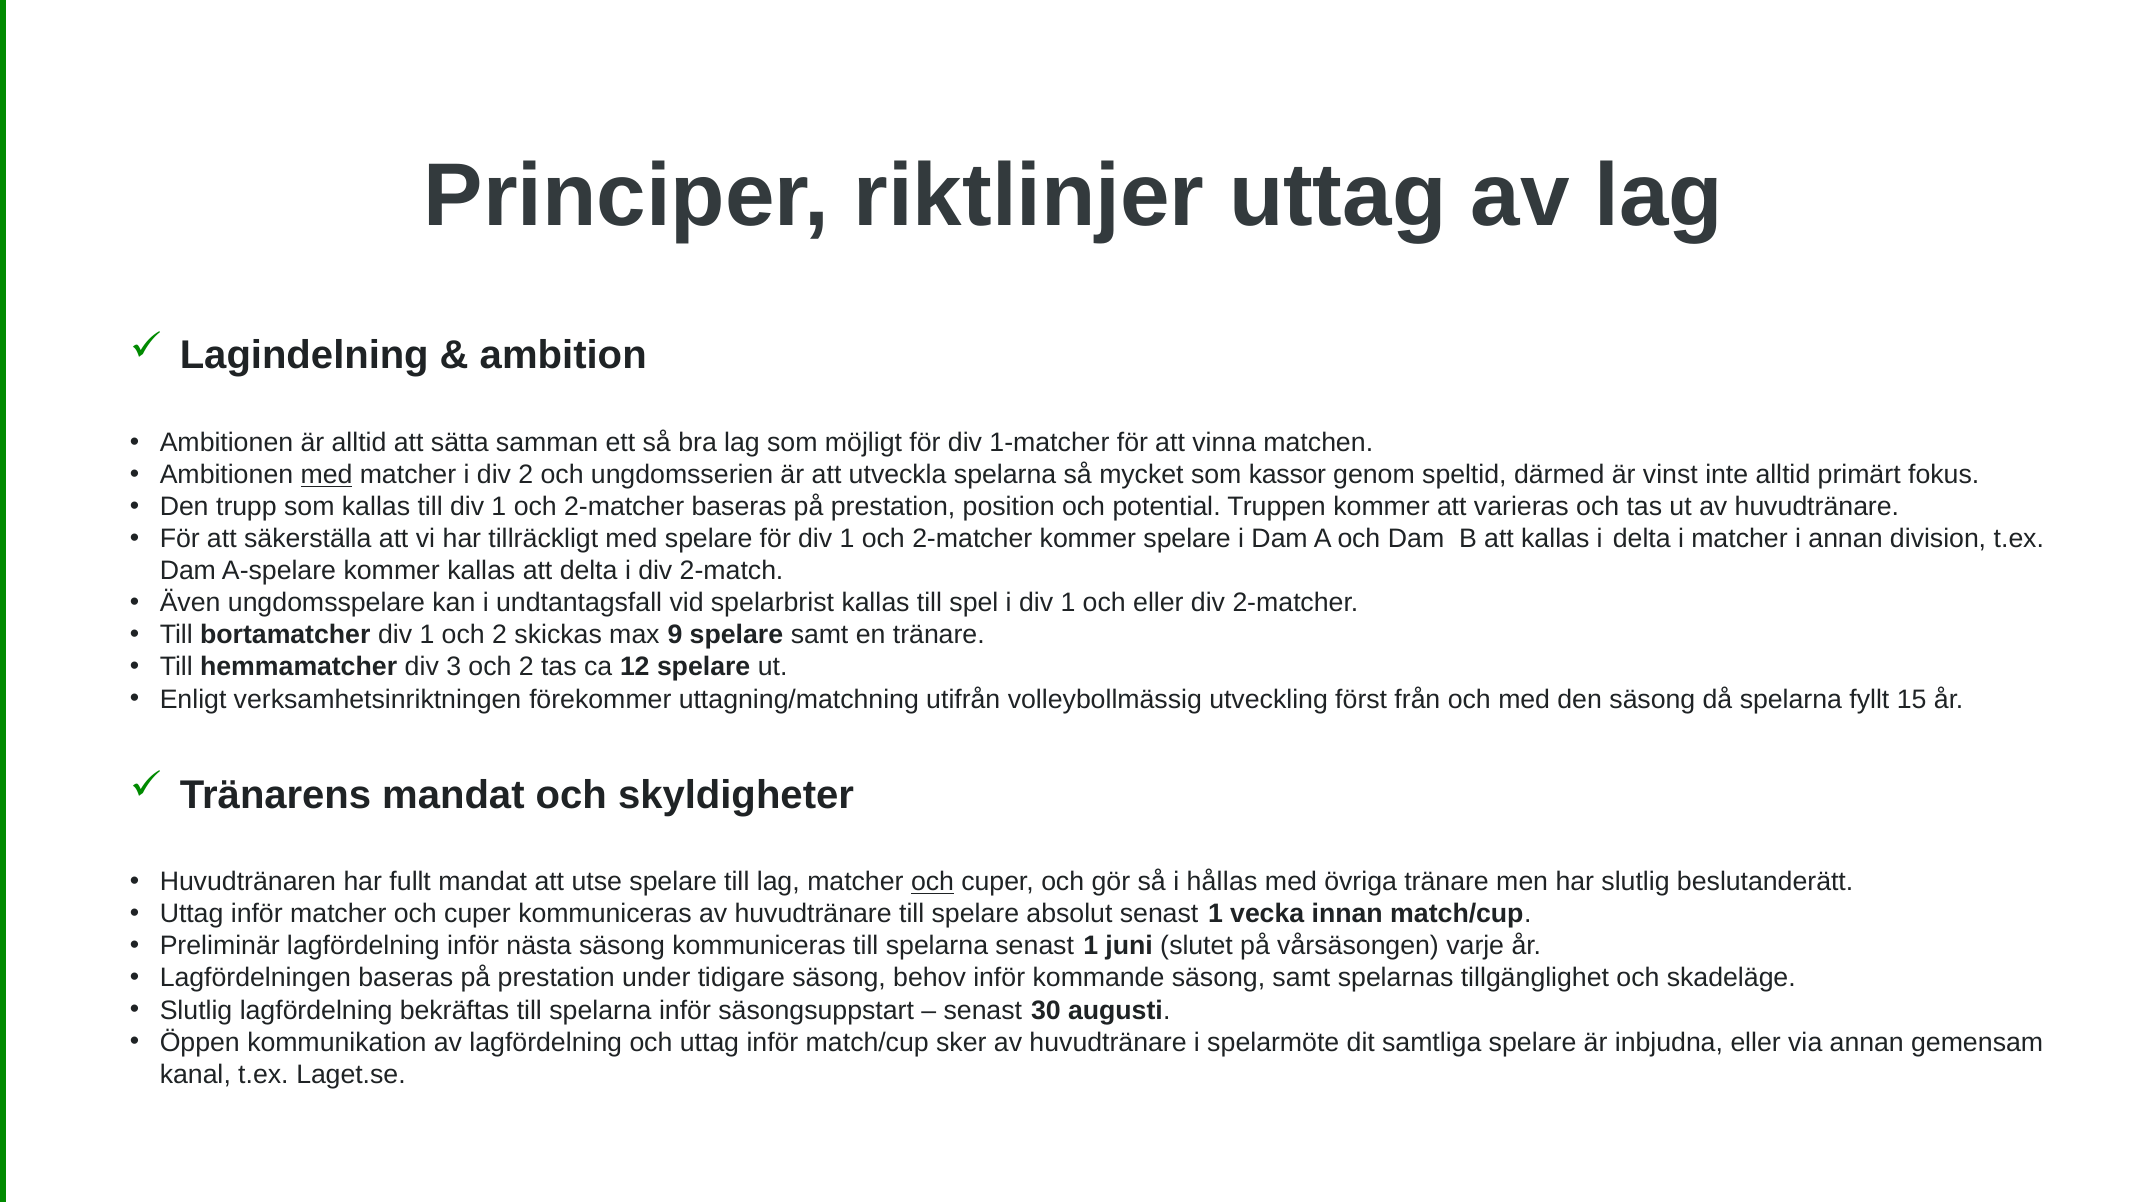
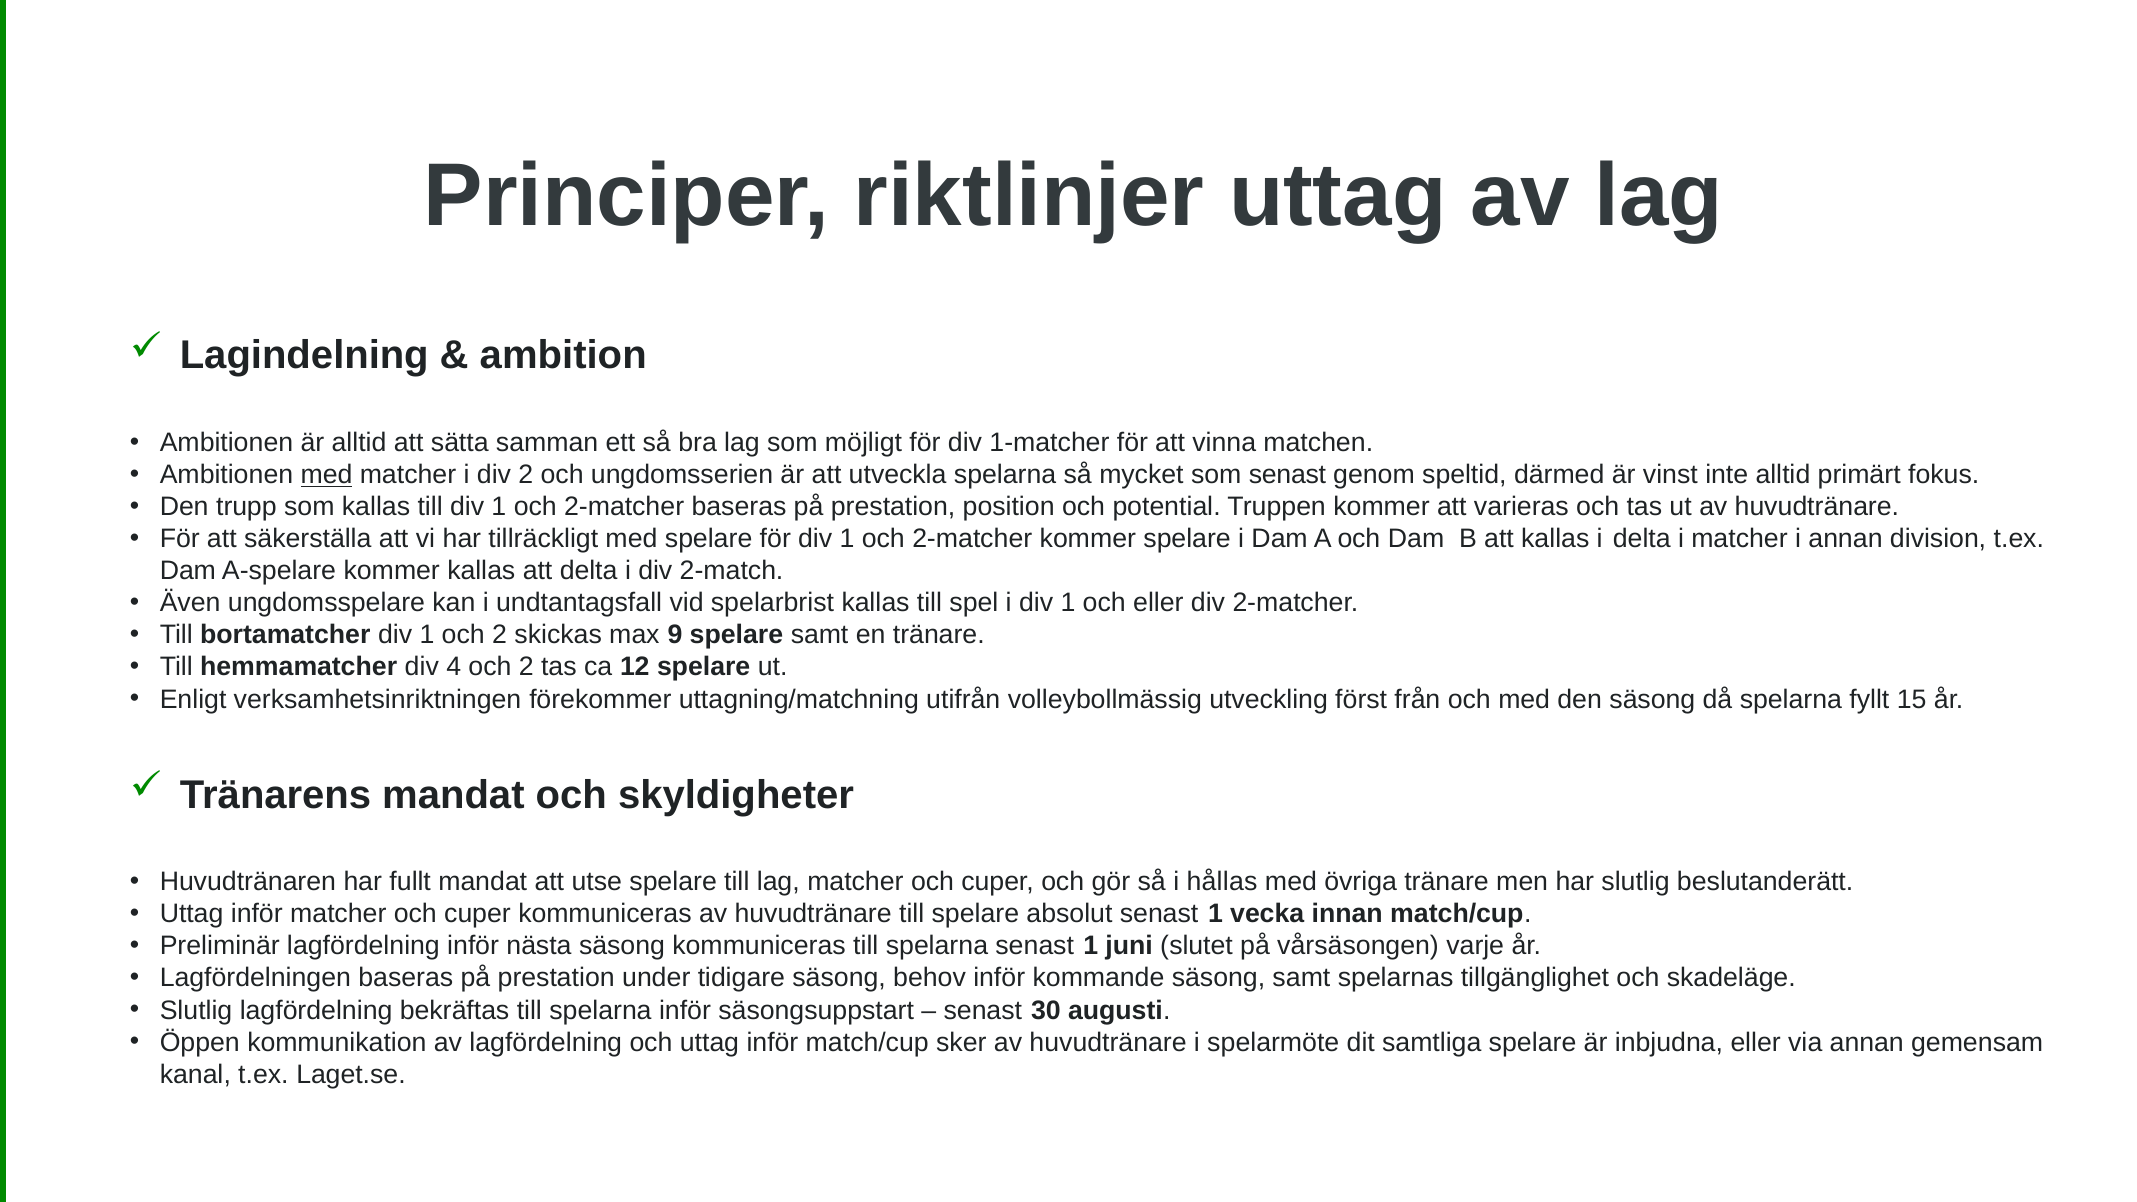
som kassor: kassor -> senast
3: 3 -> 4
och at (932, 882) underline: present -> none
